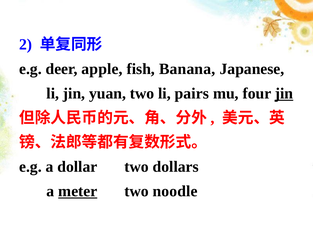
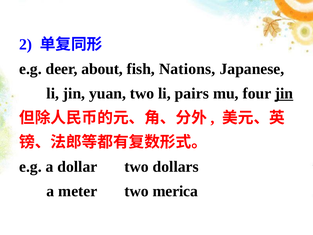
apple: apple -> about
Banana: Banana -> Nations
meter underline: present -> none
noodle: noodle -> merica
